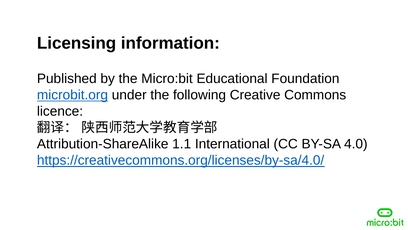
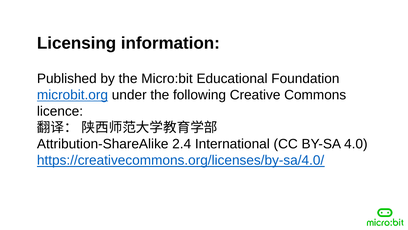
1.1: 1.1 -> 2.4
